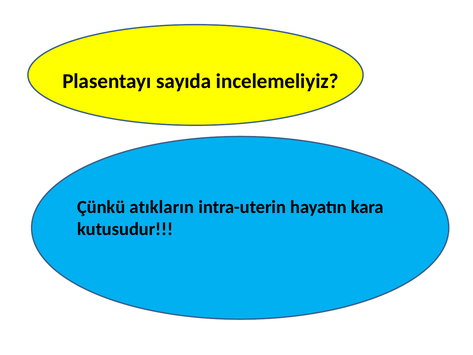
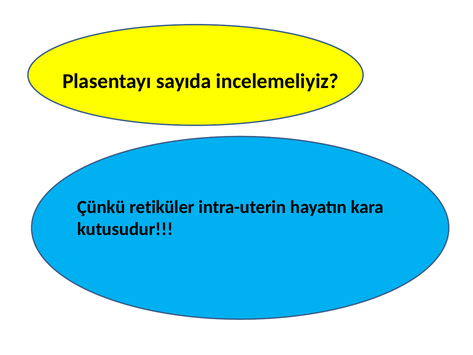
atıkların: atıkların -> retiküler
